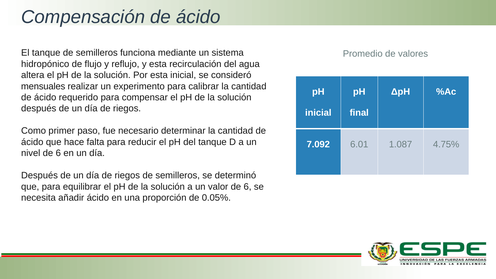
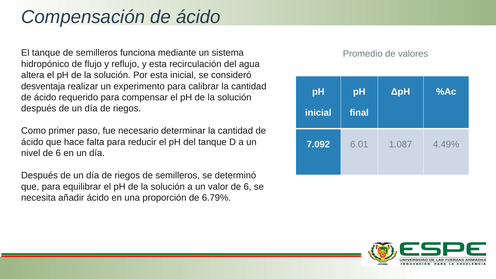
mensuales: mensuales -> desventaja
4.75%: 4.75% -> 4.49%
0.05%: 0.05% -> 6.79%
